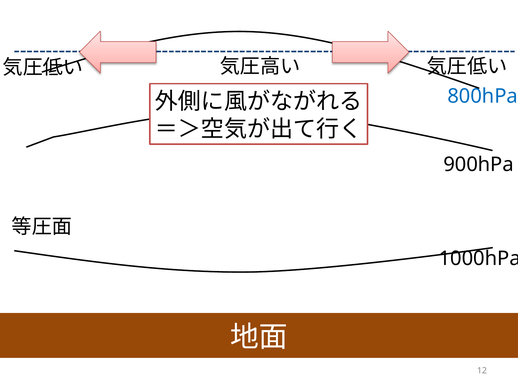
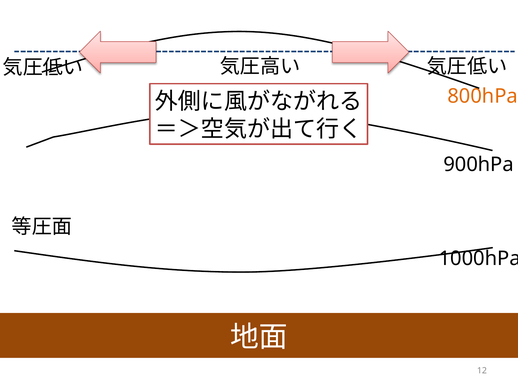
800hPa colour: blue -> orange
